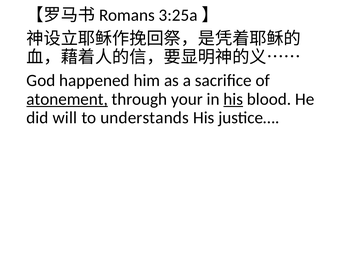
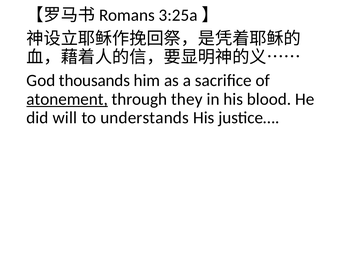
happened: happened -> thousands
your: your -> they
his at (233, 99) underline: present -> none
